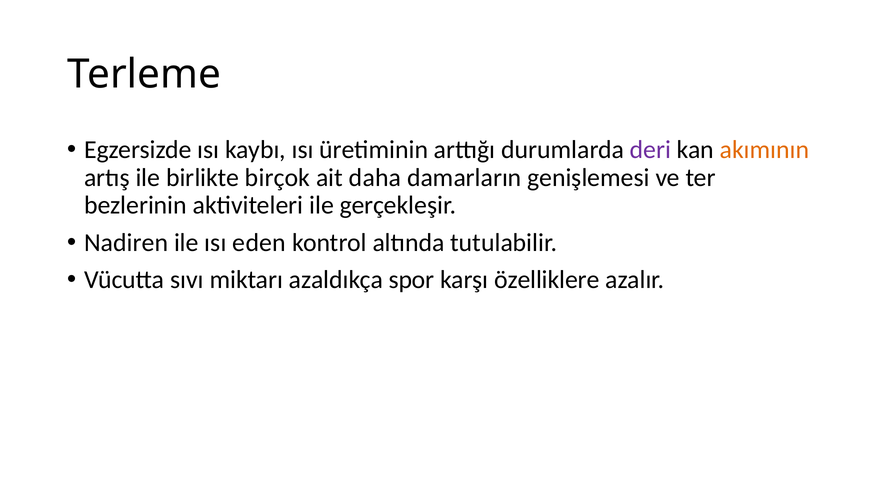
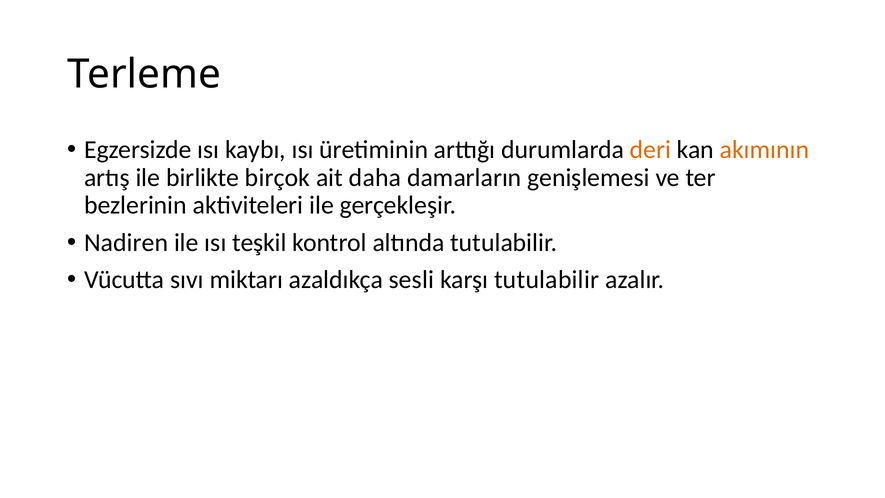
deri colour: purple -> orange
eden: eden -> teşkil
spor: spor -> sesli
karşı özelliklere: özelliklere -> tutulabilir
